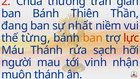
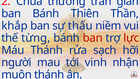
đang: đang -> khắp
nhất: nhất -> thấu
ban at (93, 38) colour: orange -> red
